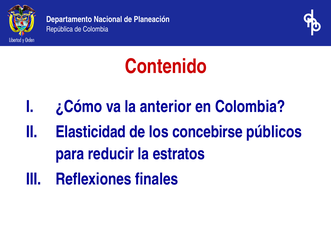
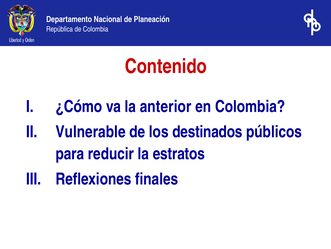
Elasticidad: Elasticidad -> Vulnerable
concebirse: concebirse -> destinados
